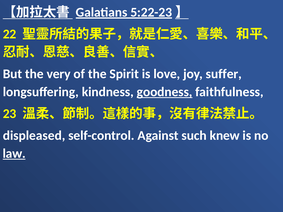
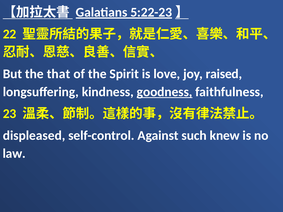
very: very -> that
suffer: suffer -> raised
law underline: present -> none
